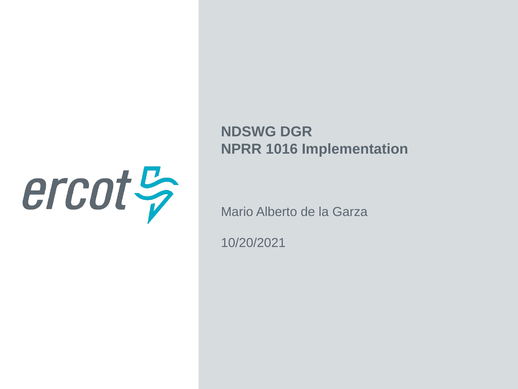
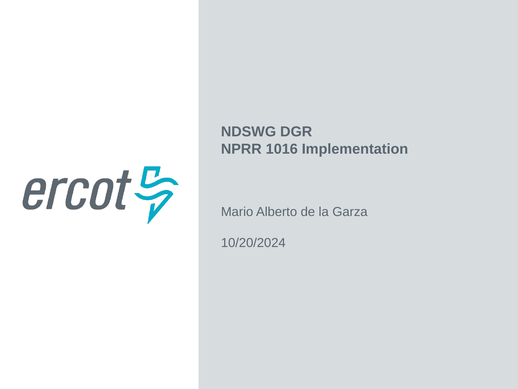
10/20/2021: 10/20/2021 -> 10/20/2024
